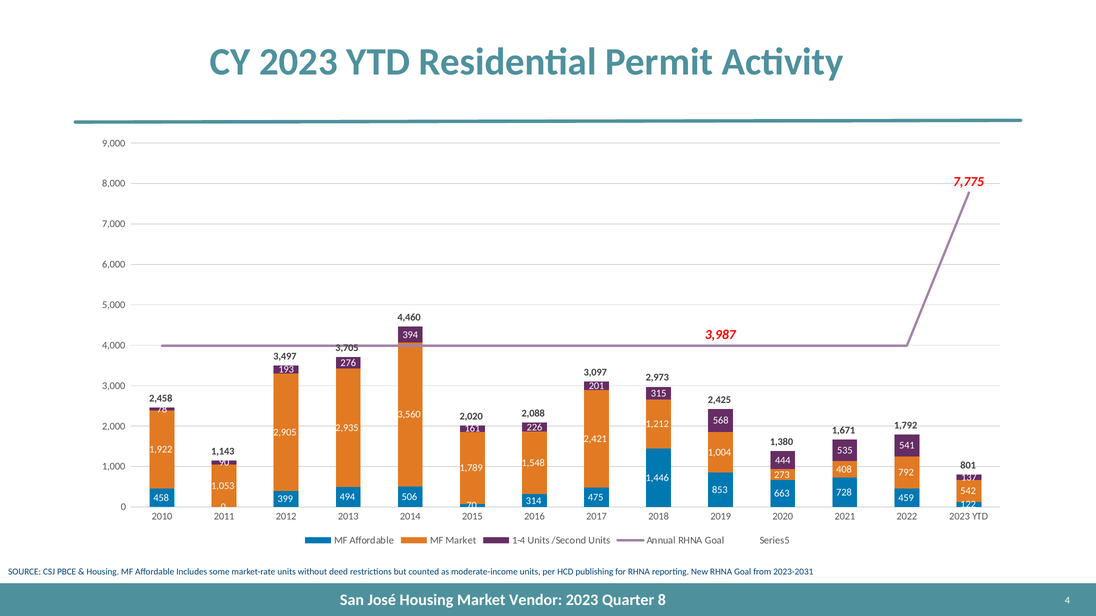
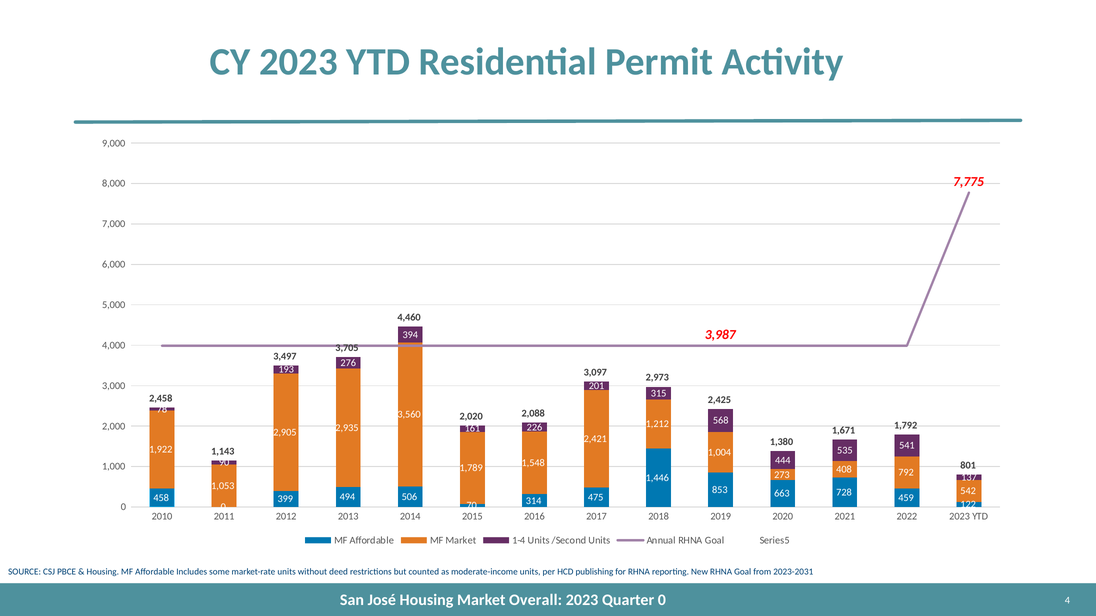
Vendor: Vendor -> Overall
Quarter 8: 8 -> 0
